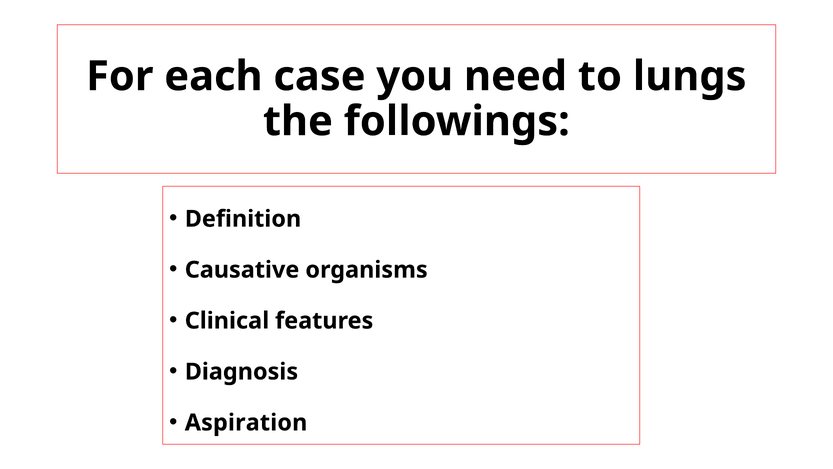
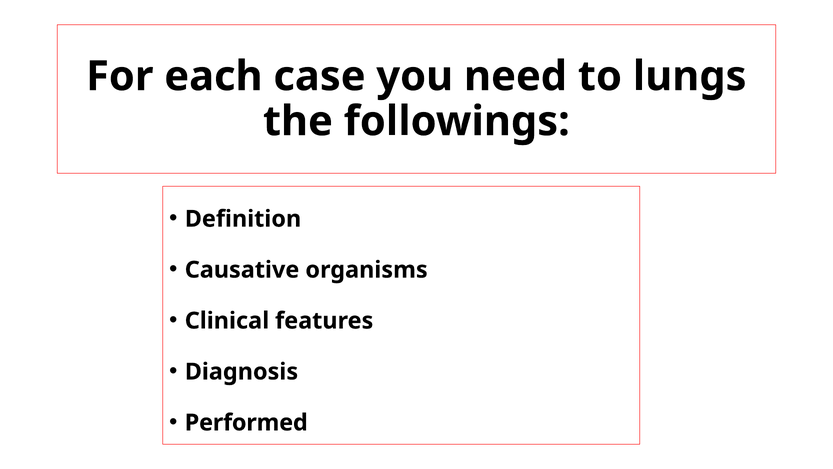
Aspiration: Aspiration -> Performed
